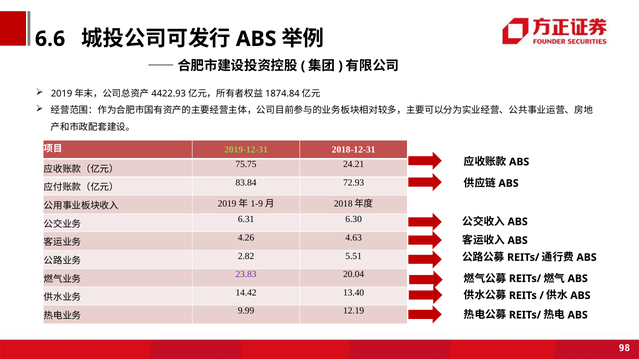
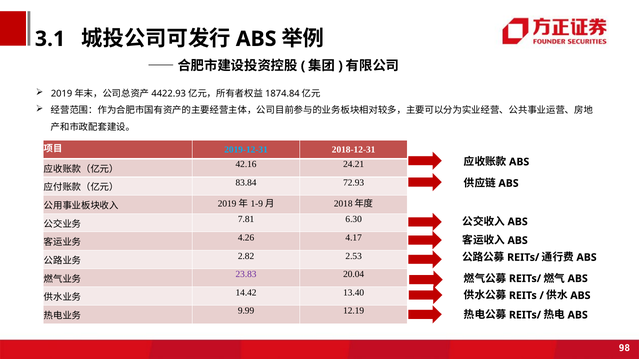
6.6: 6.6 -> 3.1
2019-12-31 colour: light green -> light blue
75.75: 75.75 -> 42.16
6.31: 6.31 -> 7.81
4.63: 4.63 -> 4.17
5.51: 5.51 -> 2.53
